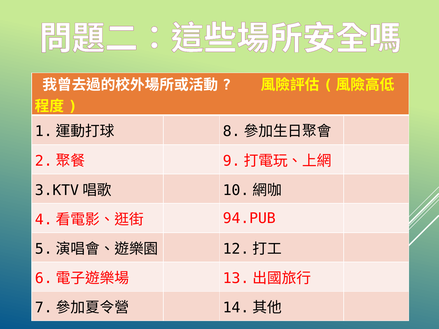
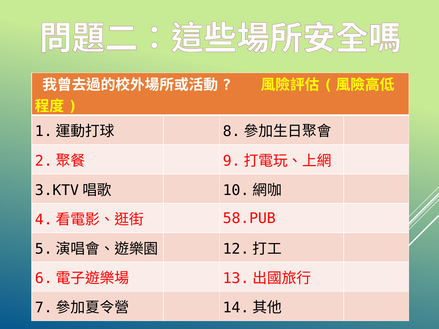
94.PUB: 94.PUB -> 58.PUB
